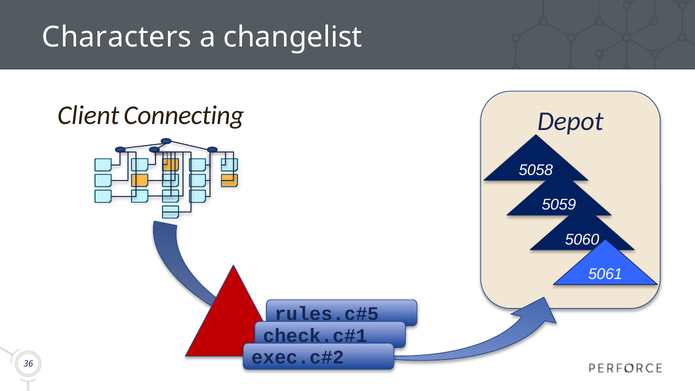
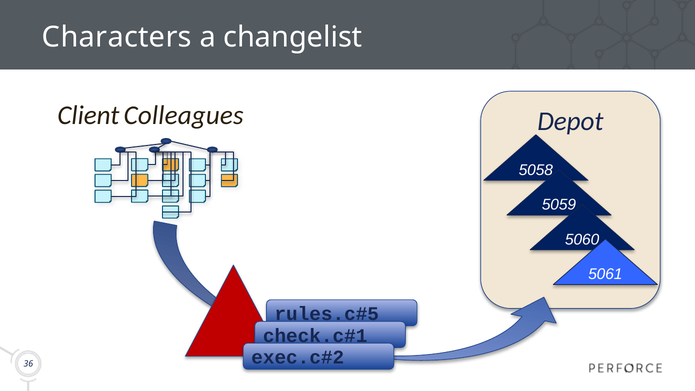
Connecting: Connecting -> Colleagues
